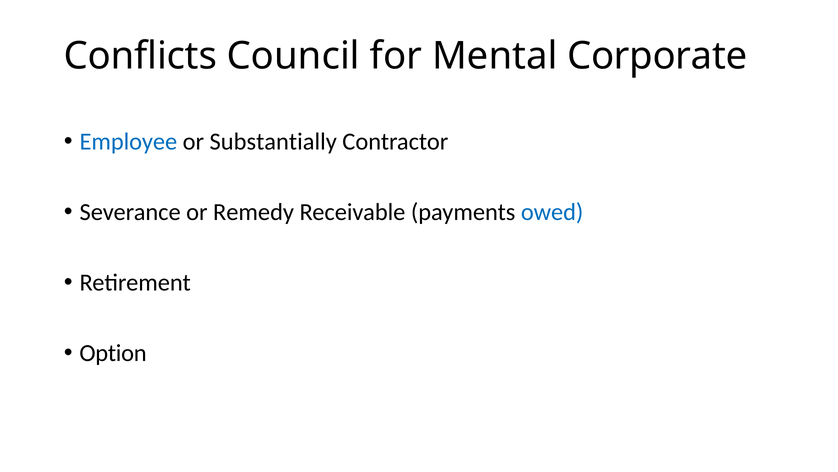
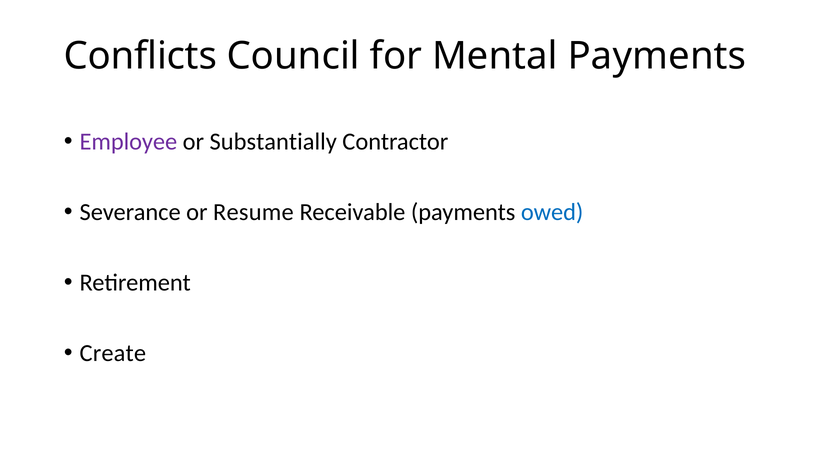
Mental Corporate: Corporate -> Payments
Employee colour: blue -> purple
Remedy: Remedy -> Resume
Option: Option -> Create
